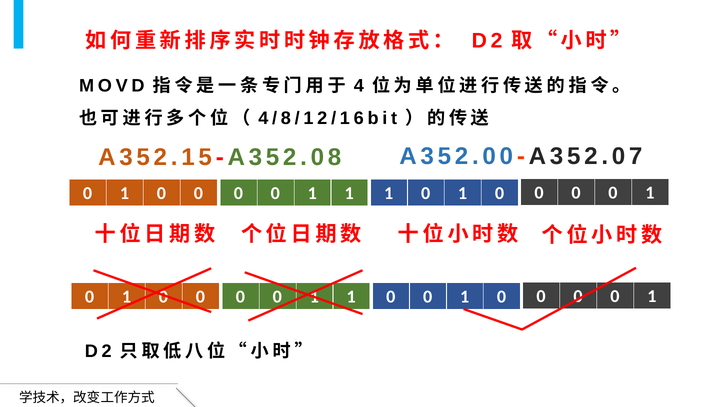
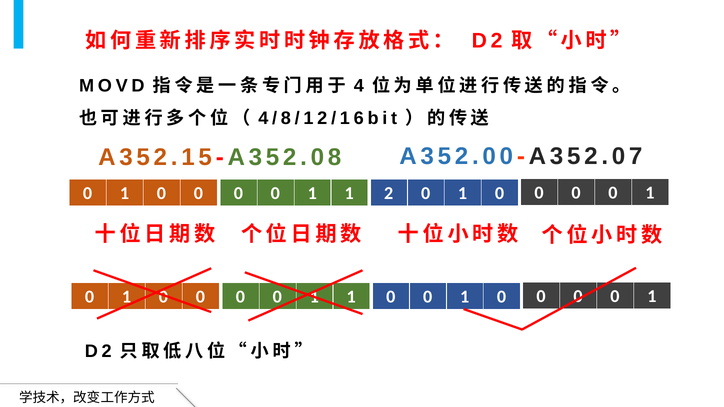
1 0 0 1: 1 -> 2
